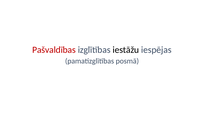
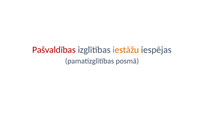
iestāžu colour: black -> orange
